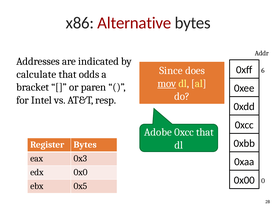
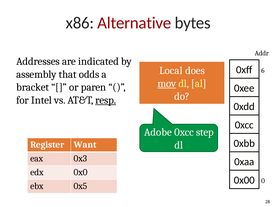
Since: Since -> Local
calculate: calculate -> assembly
resp underline: none -> present
0xcc that: that -> step
Register Bytes: Bytes -> Want
